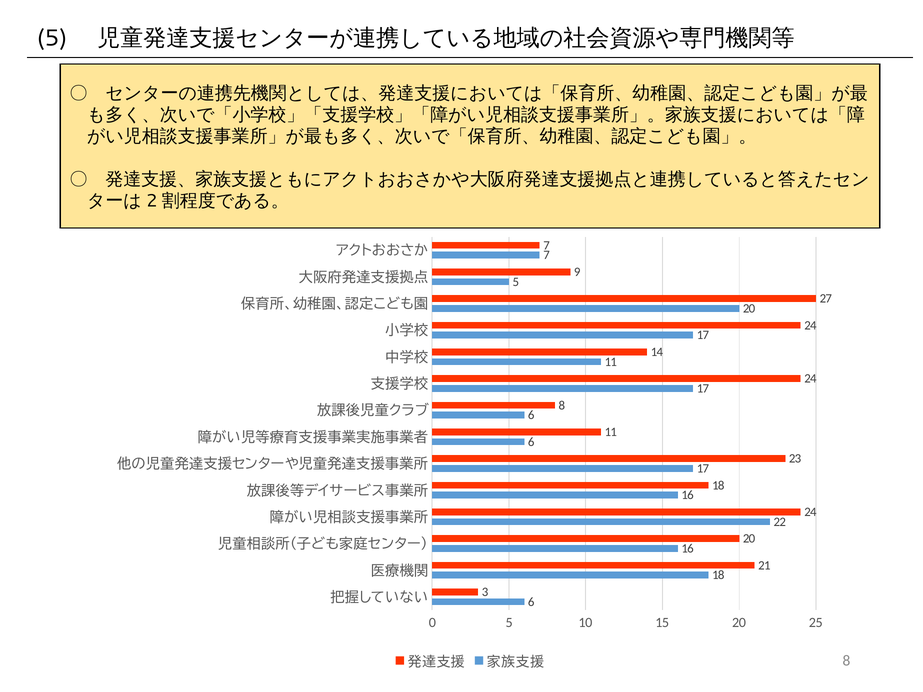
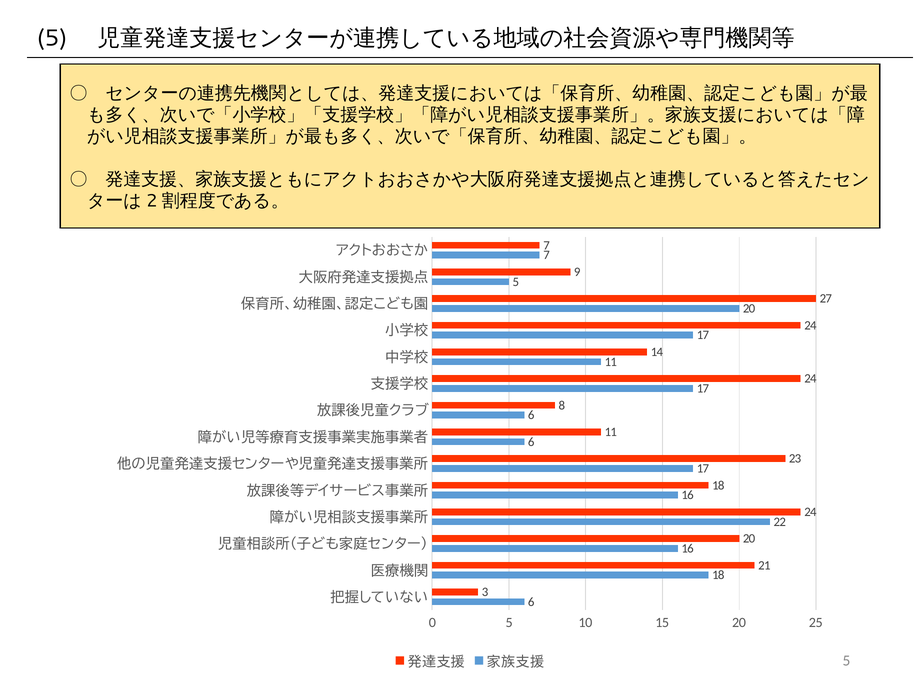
8 at (847, 661): 8 -> 5
